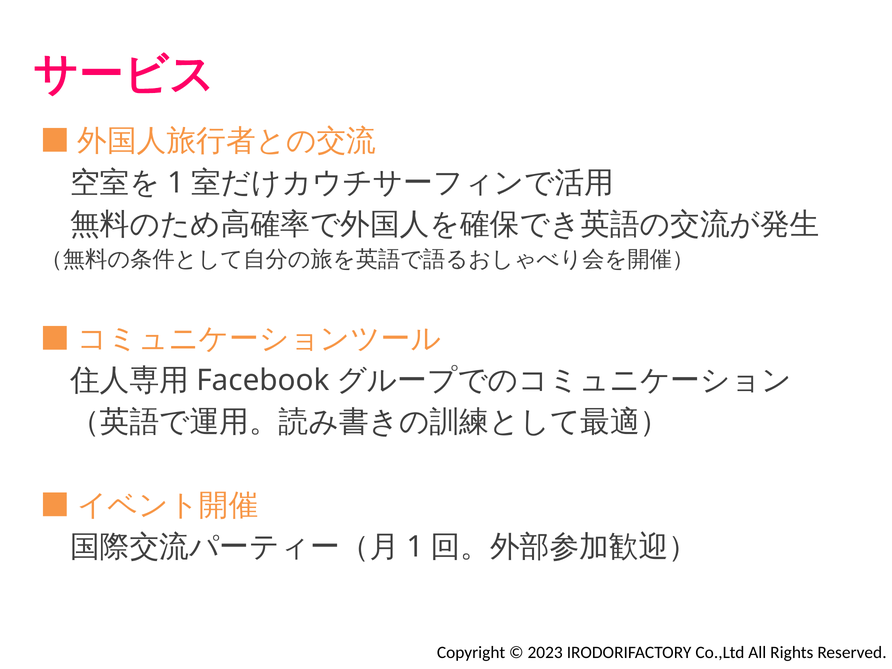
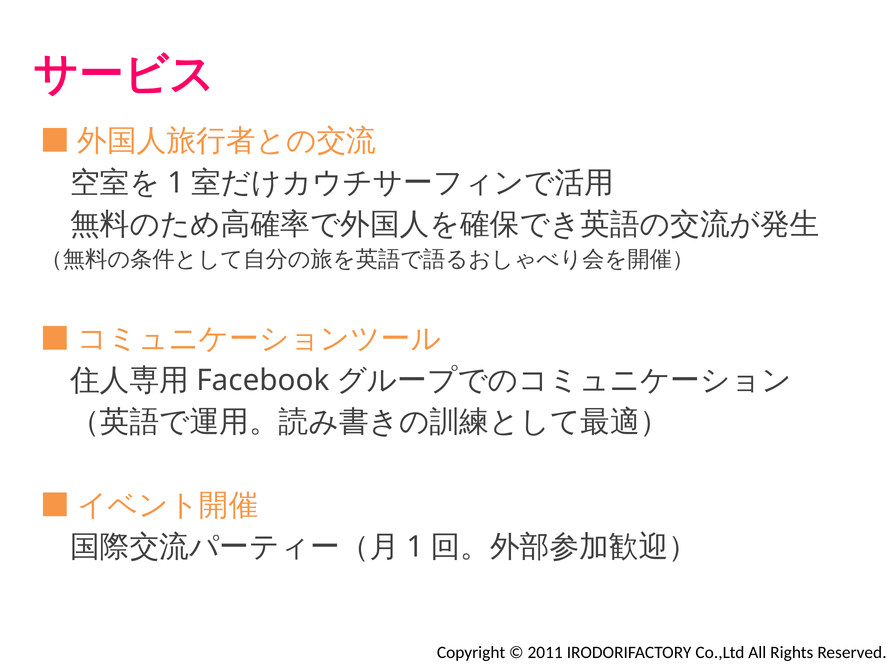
2023: 2023 -> 2011
